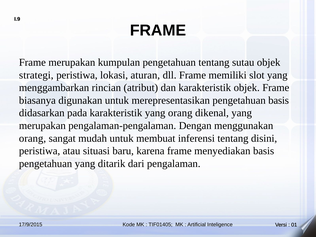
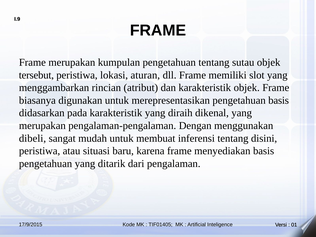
strategi: strategi -> tersebut
yang orang: orang -> diraih
orang at (32, 138): orang -> dibeli
